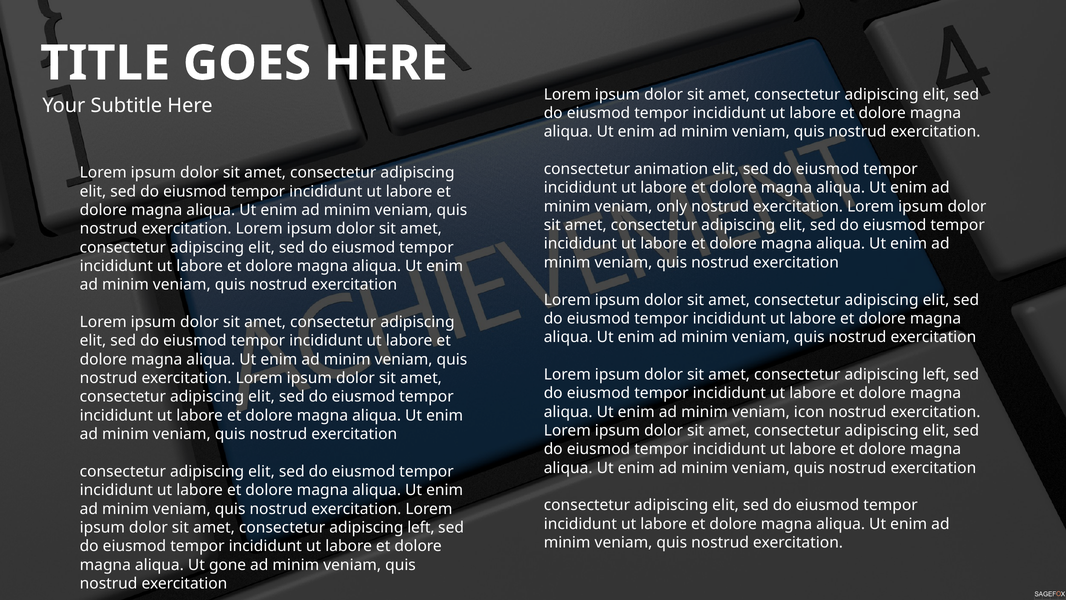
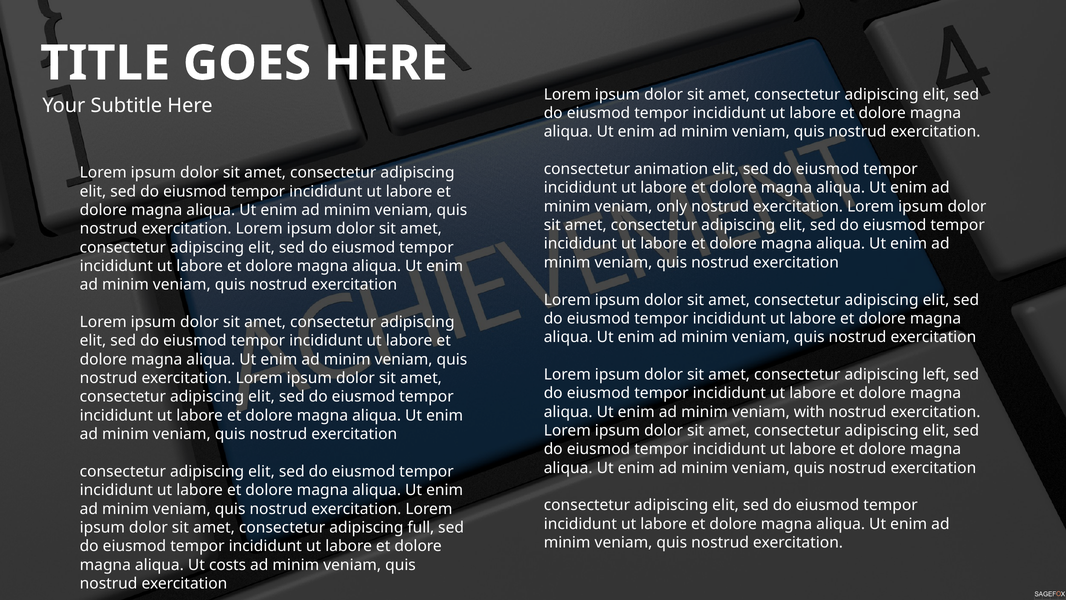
icon: icon -> with
left at (421, 527): left -> full
gone: gone -> costs
